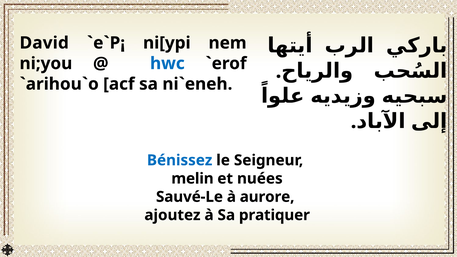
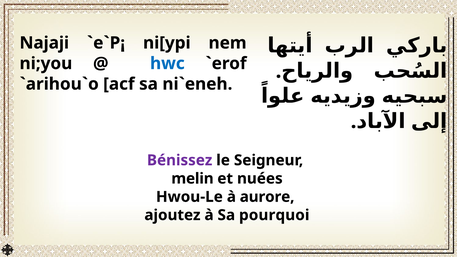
David: David -> Najaji
Bénissez colour: blue -> purple
Sauvé-Le: Sauvé-Le -> Hwou-Le
pratiquer: pratiquer -> pourquoi
